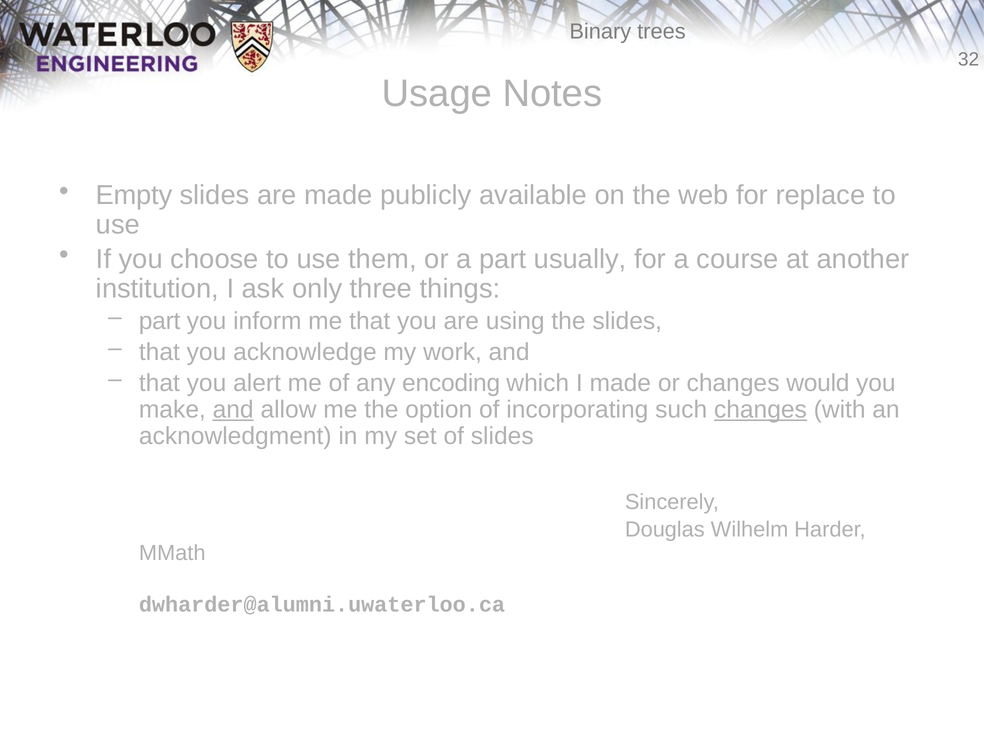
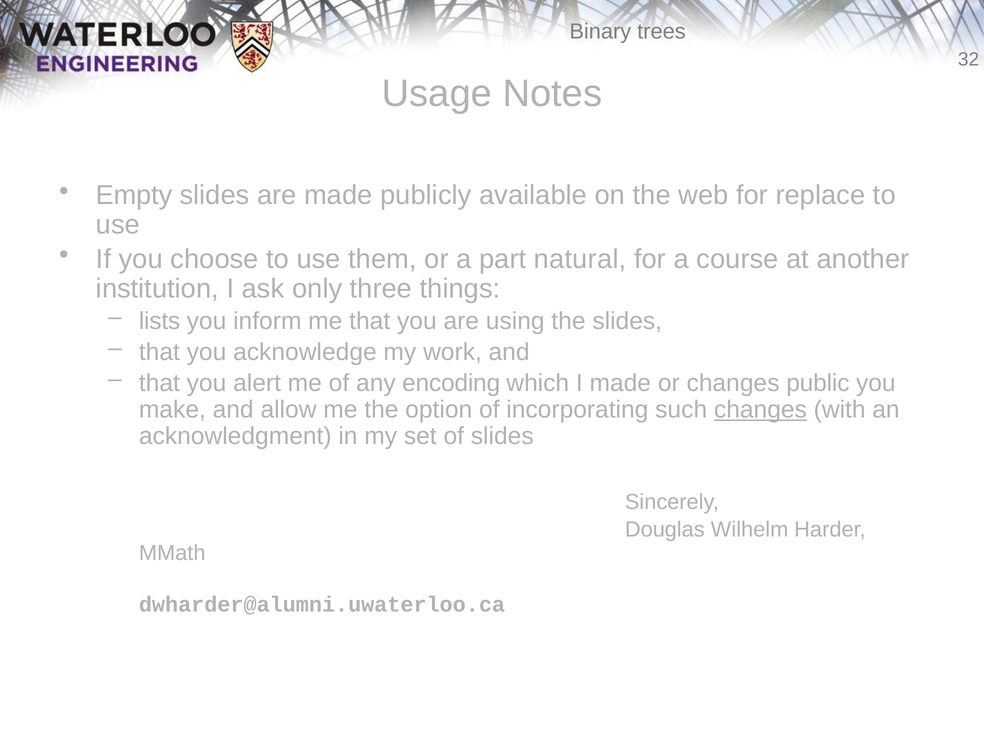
usually: usually -> natural
part at (160, 321): part -> lists
would: would -> public
and at (233, 410) underline: present -> none
